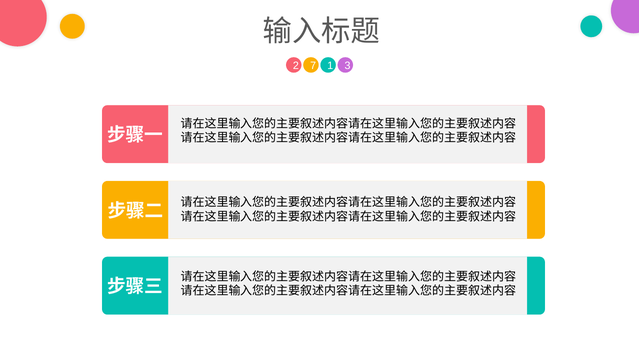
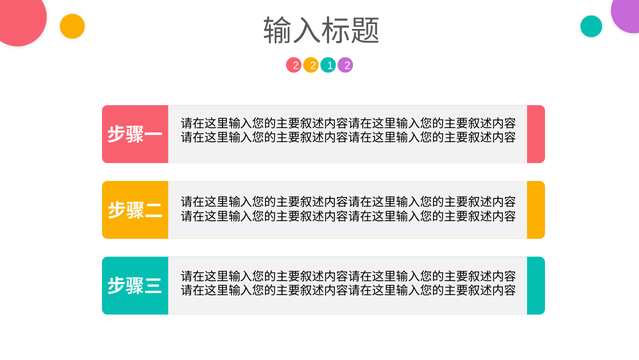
2 7: 7 -> 2
1 3: 3 -> 2
